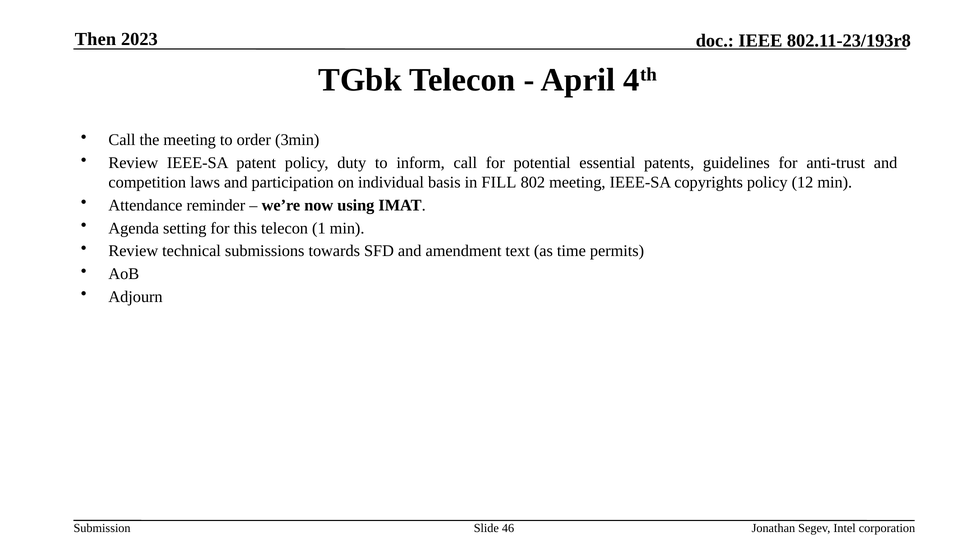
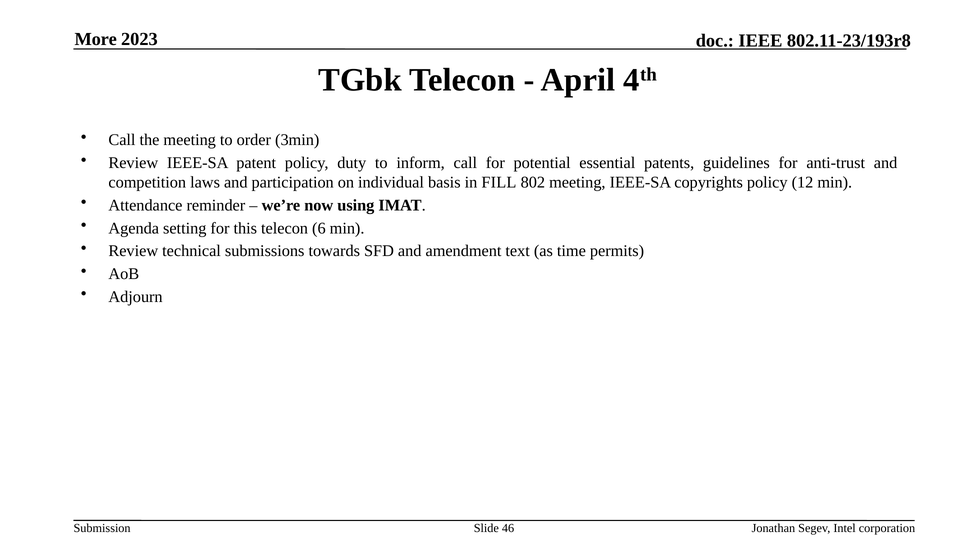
Then: Then -> More
1: 1 -> 6
